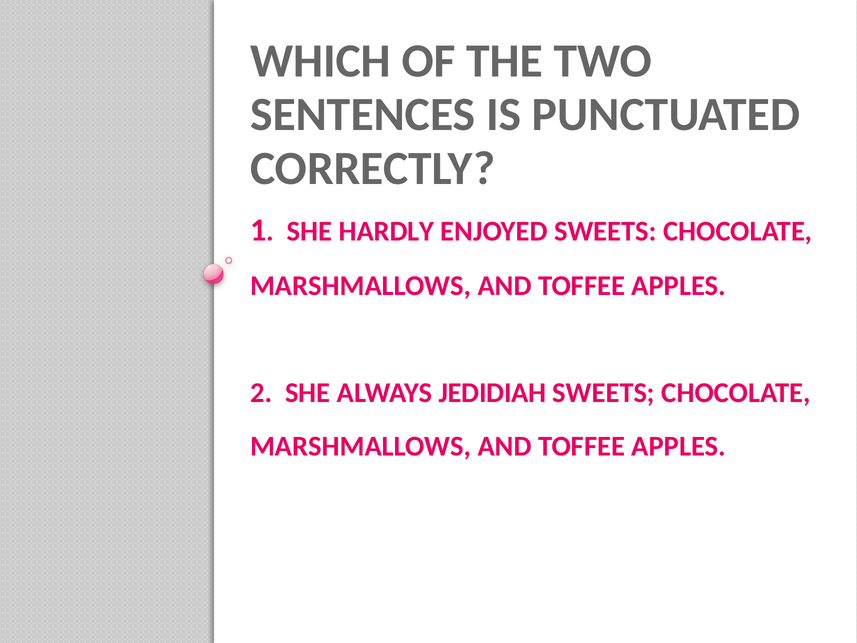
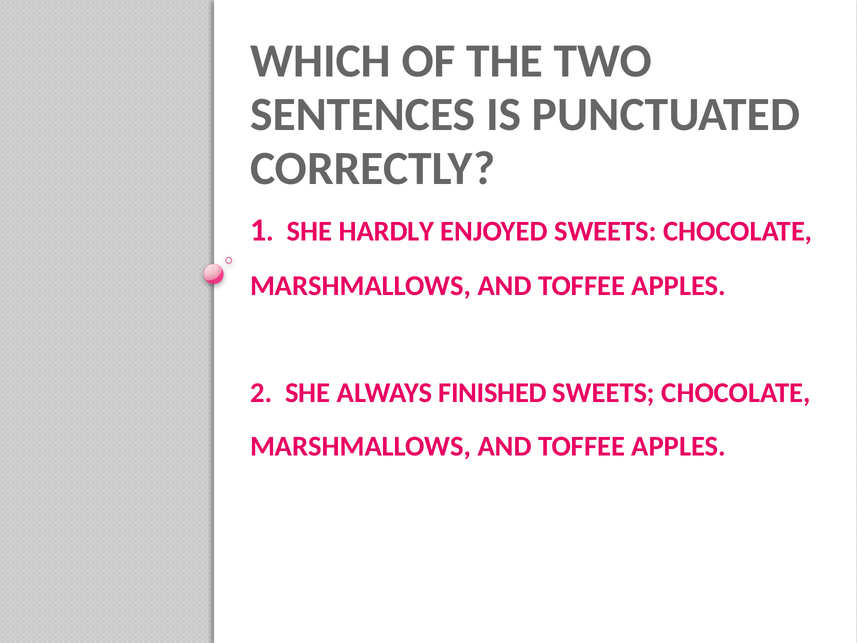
JEDIDIAH: JEDIDIAH -> FINISHED
